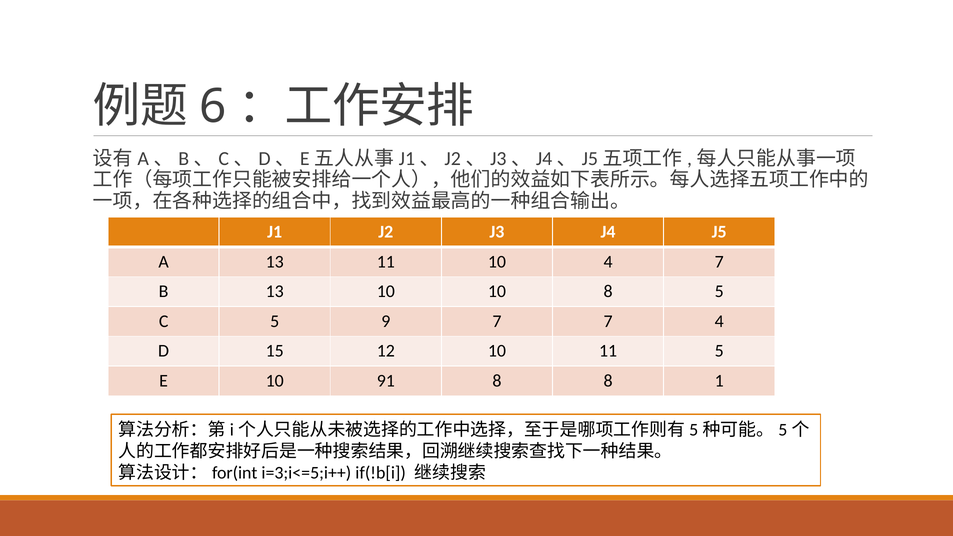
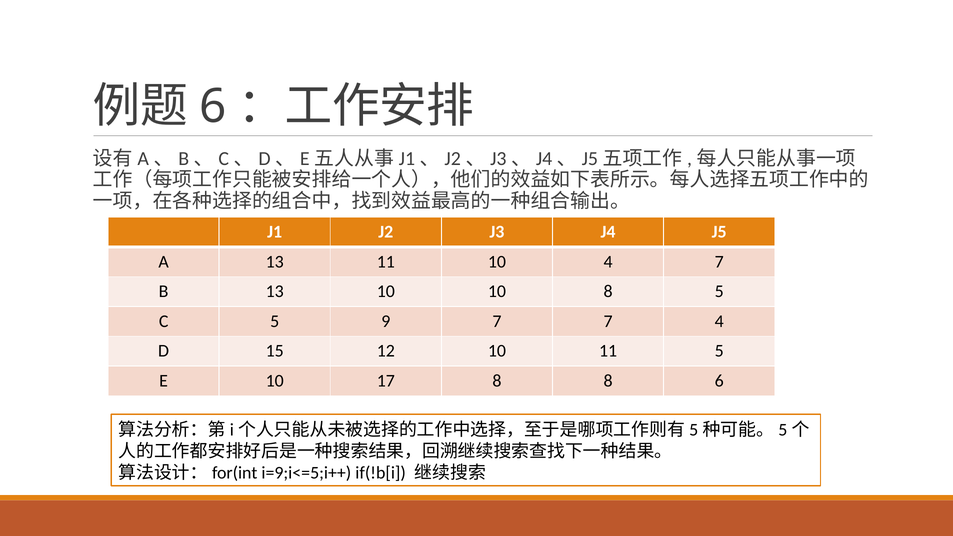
91: 91 -> 17
8 1: 1 -> 6
i=3;i<=5;i++: i=3;i<=5;i++ -> i=9;i<=5;i++
